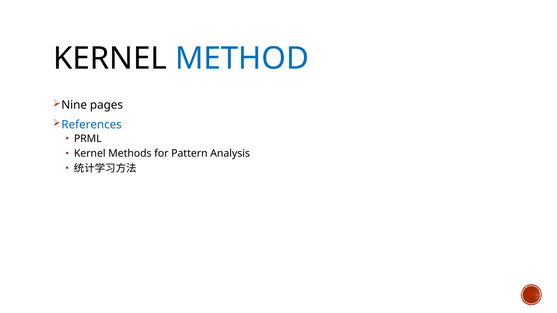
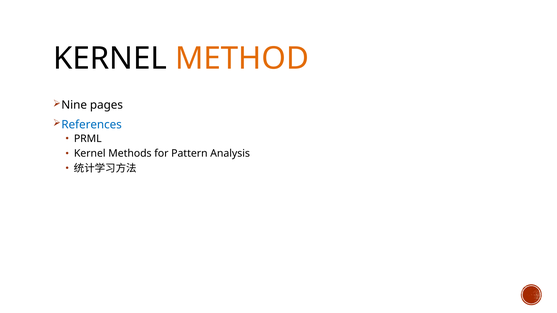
METHOD colour: blue -> orange
